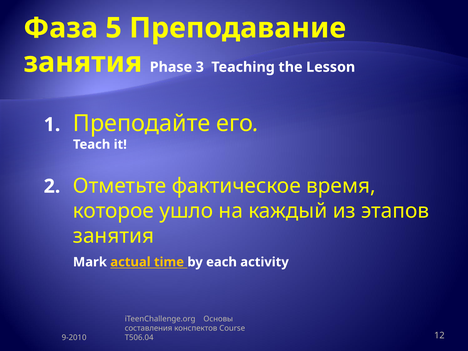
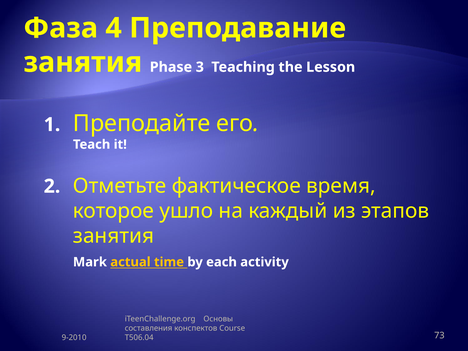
5: 5 -> 4
12: 12 -> 73
